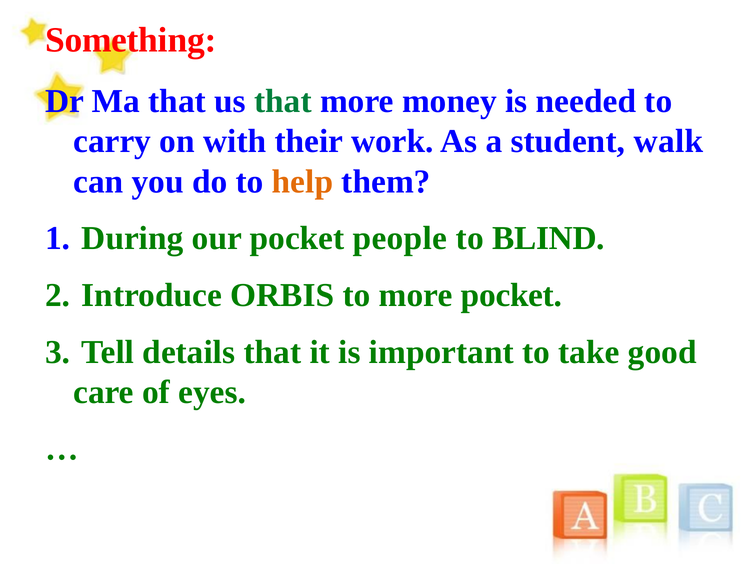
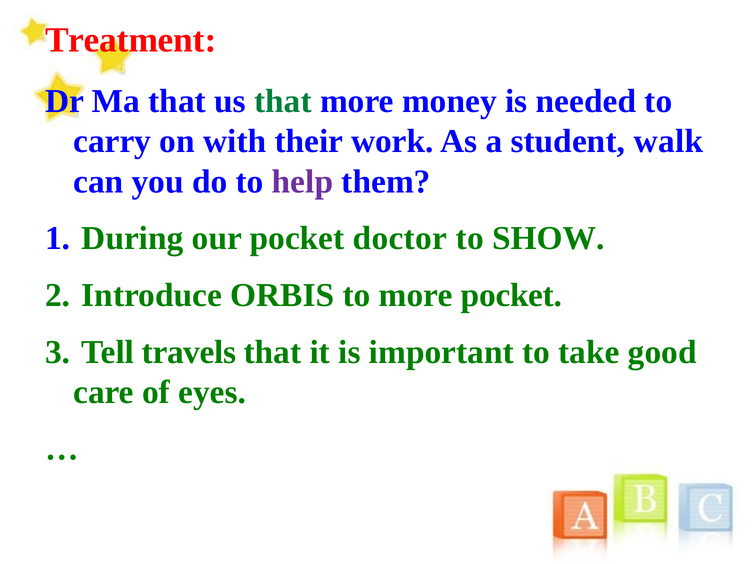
Something: Something -> Treatment
help colour: orange -> purple
people: people -> doctor
BLIND: BLIND -> SHOW
details: details -> travels
